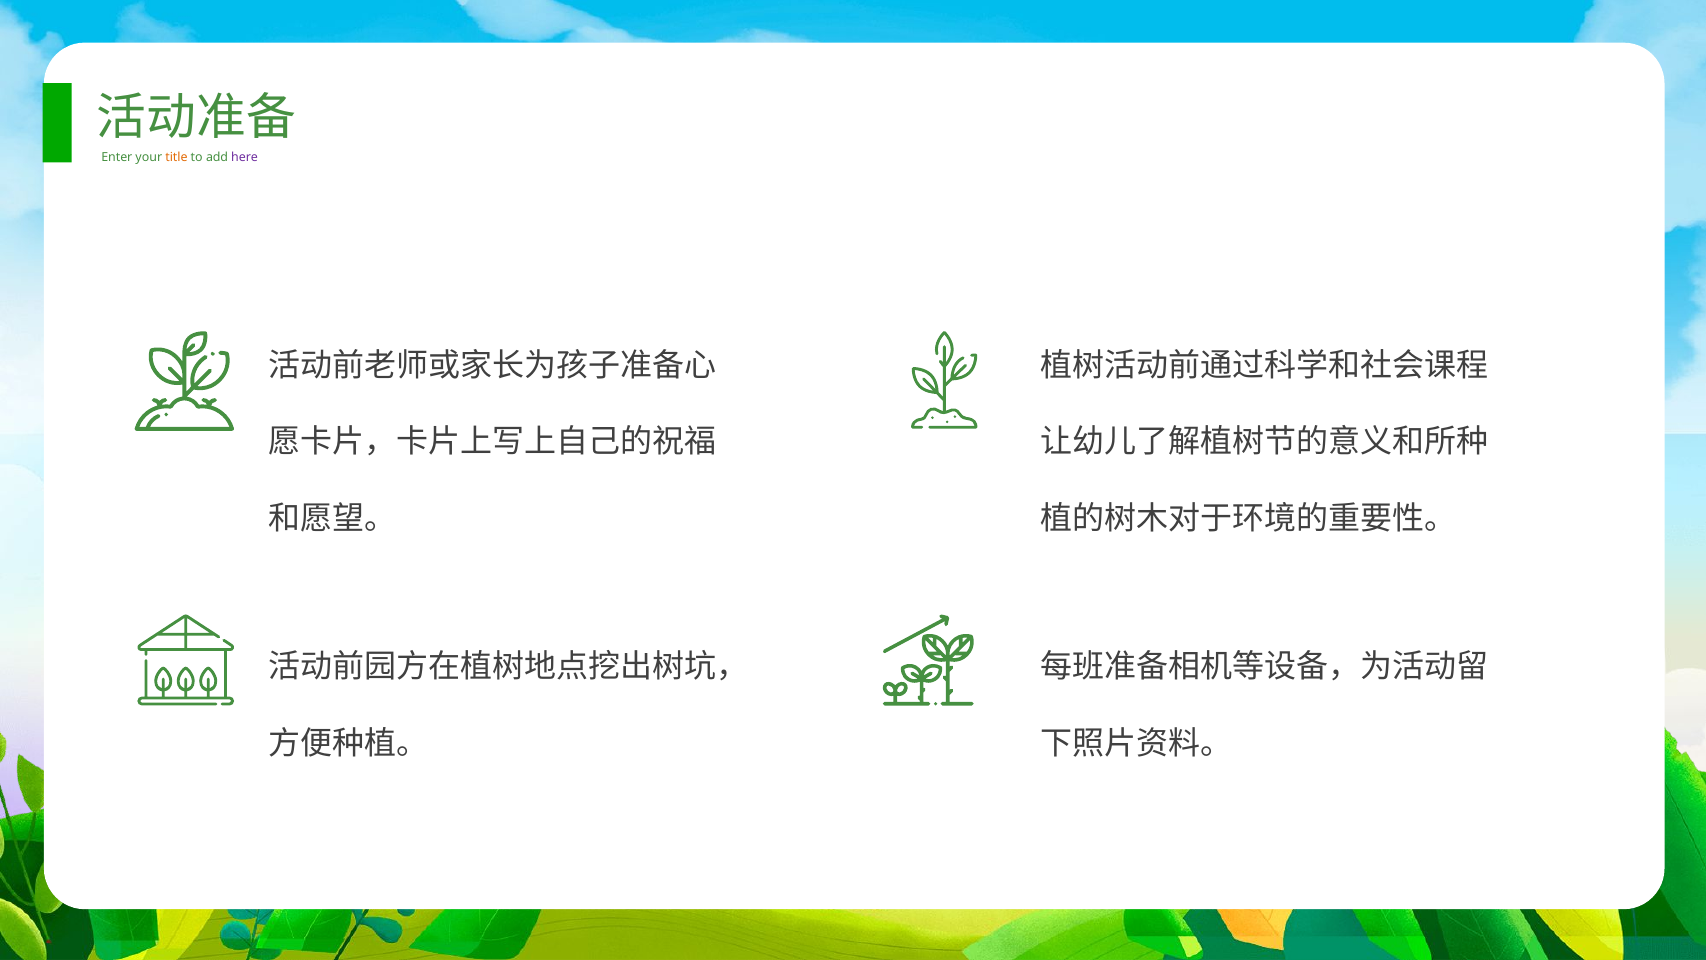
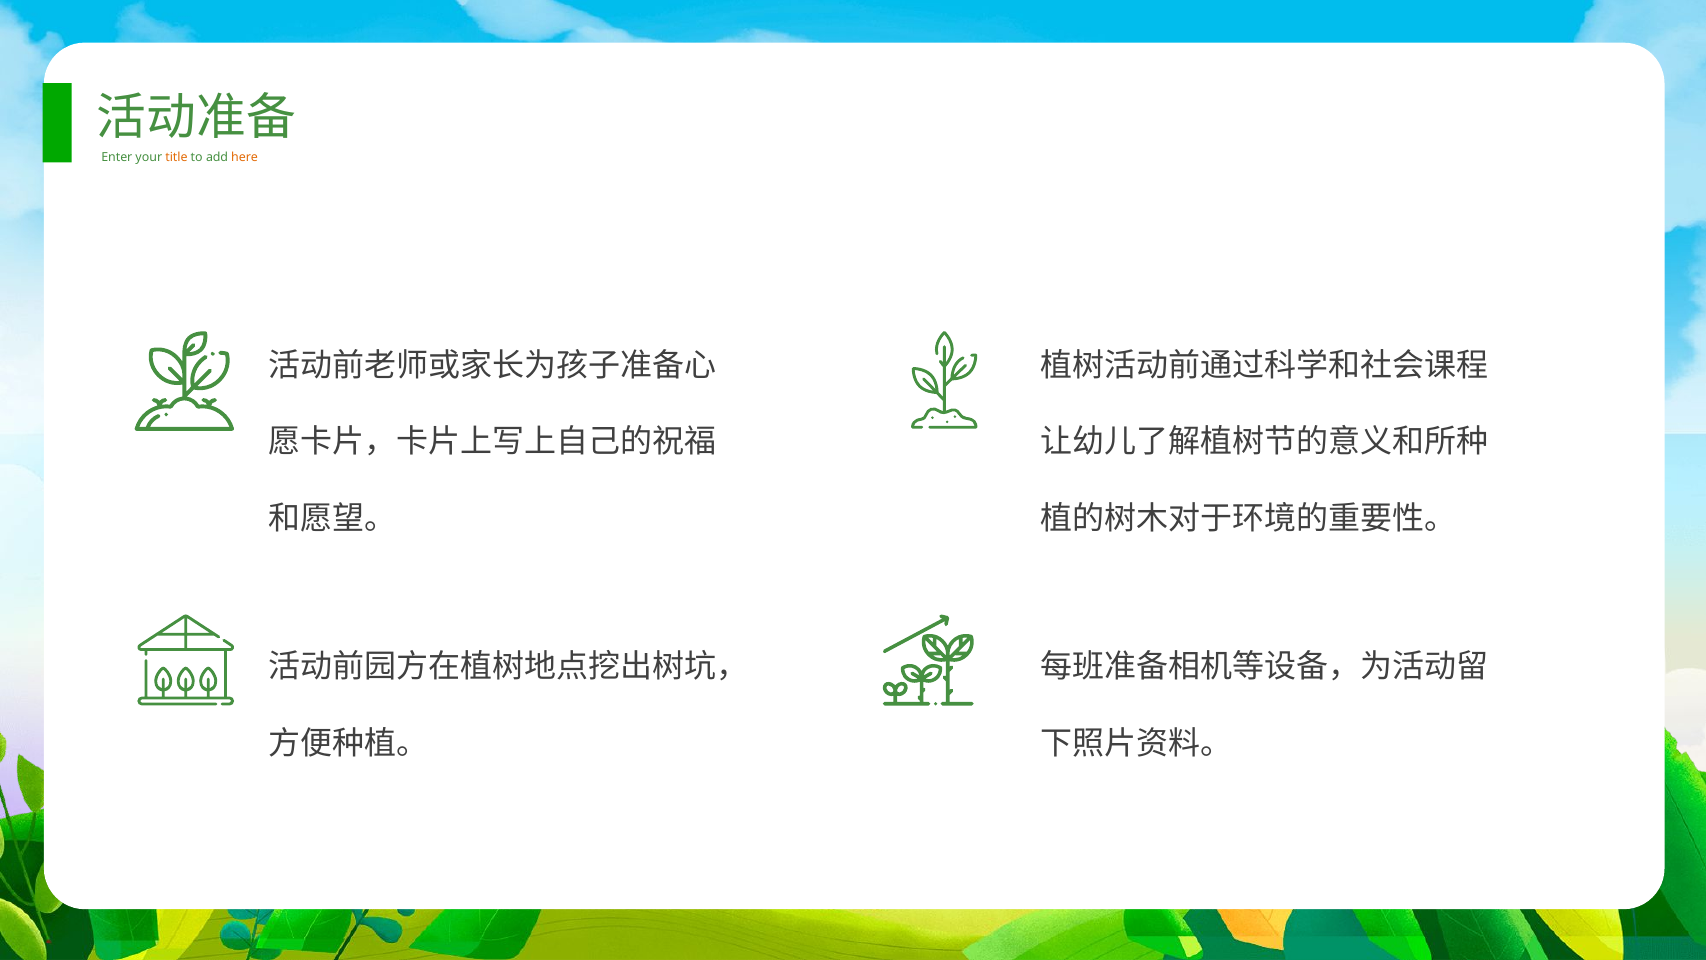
here colour: purple -> orange
